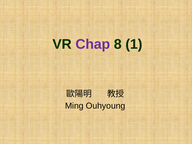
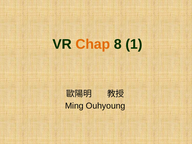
Chap colour: purple -> orange
